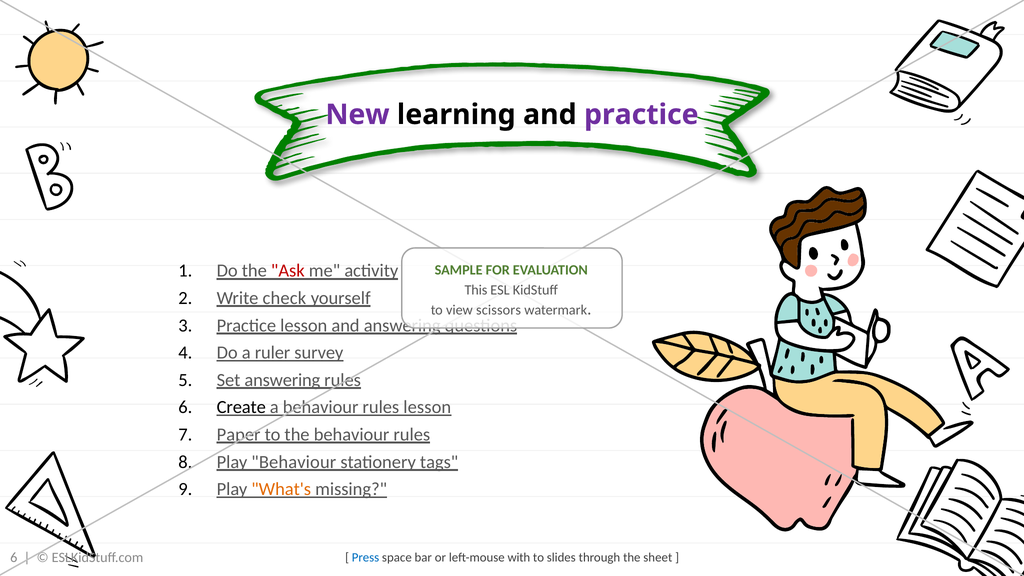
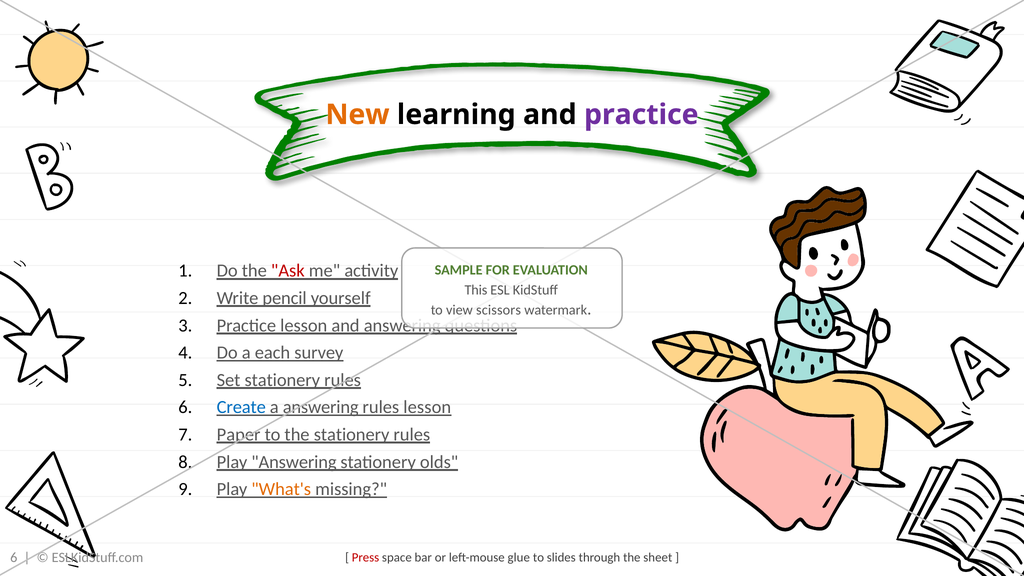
New colour: purple -> orange
check: check -> pencil
ruler: ruler -> each
Set answering: answering -> stationery
Create colour: black -> blue
a behaviour: behaviour -> answering
the behaviour: behaviour -> stationery
Play Behaviour: Behaviour -> Answering
tags: tags -> olds
Press colour: blue -> red
with: with -> glue
